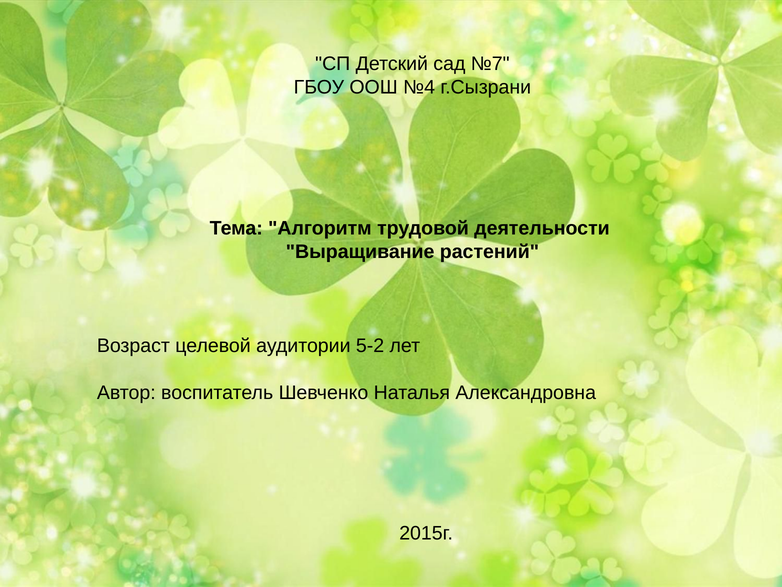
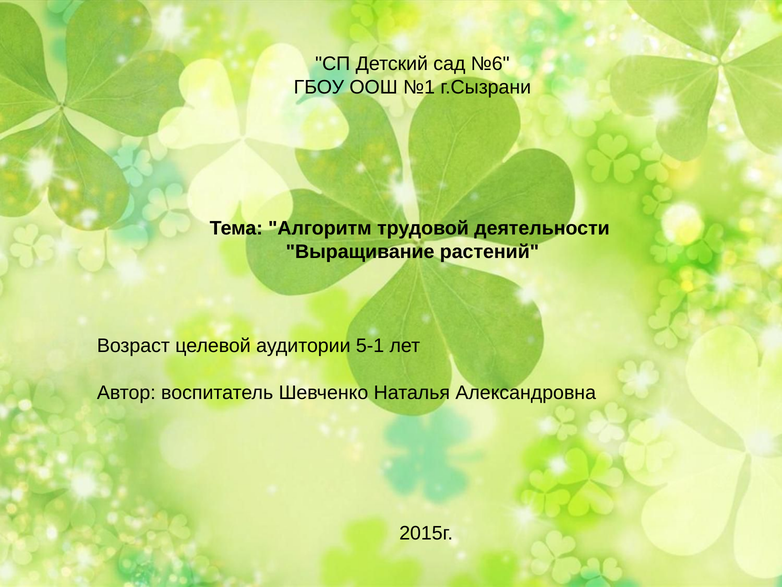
№7: №7 -> №6
№4: №4 -> №1
5-2: 5-2 -> 5-1
